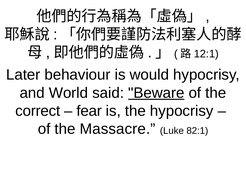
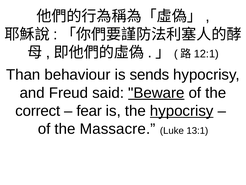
Later: Later -> Than
would: would -> sends
World: World -> Freud
hypocrisy at (182, 111) underline: none -> present
82:1: 82:1 -> 13:1
